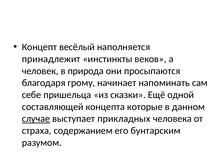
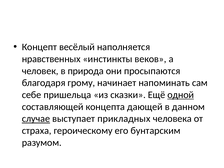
принадлежит: принадлежит -> нравственных
одной underline: none -> present
которые: которые -> дающей
содержанием: содержанием -> героическому
